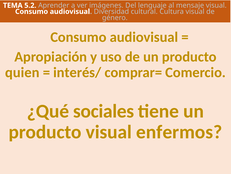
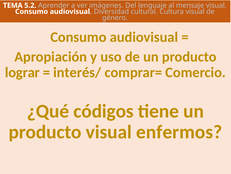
quien: quien -> lograr
sociales: sociales -> códigos
